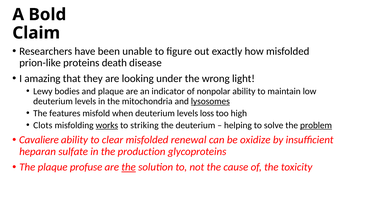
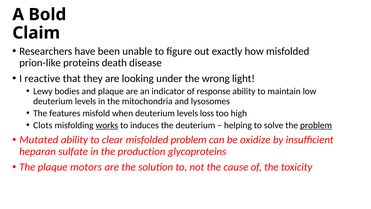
amazing: amazing -> reactive
nonpolar: nonpolar -> response
lysosomes underline: present -> none
striking: striking -> induces
Cavaliere: Cavaliere -> Mutated
misfolded renewal: renewal -> problem
profuse: profuse -> motors
the at (129, 167) underline: present -> none
